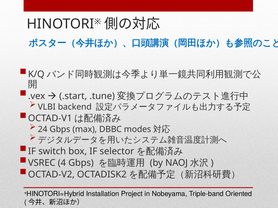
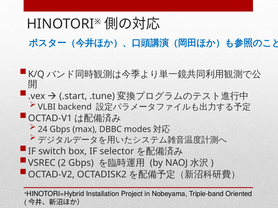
4: 4 -> 2
